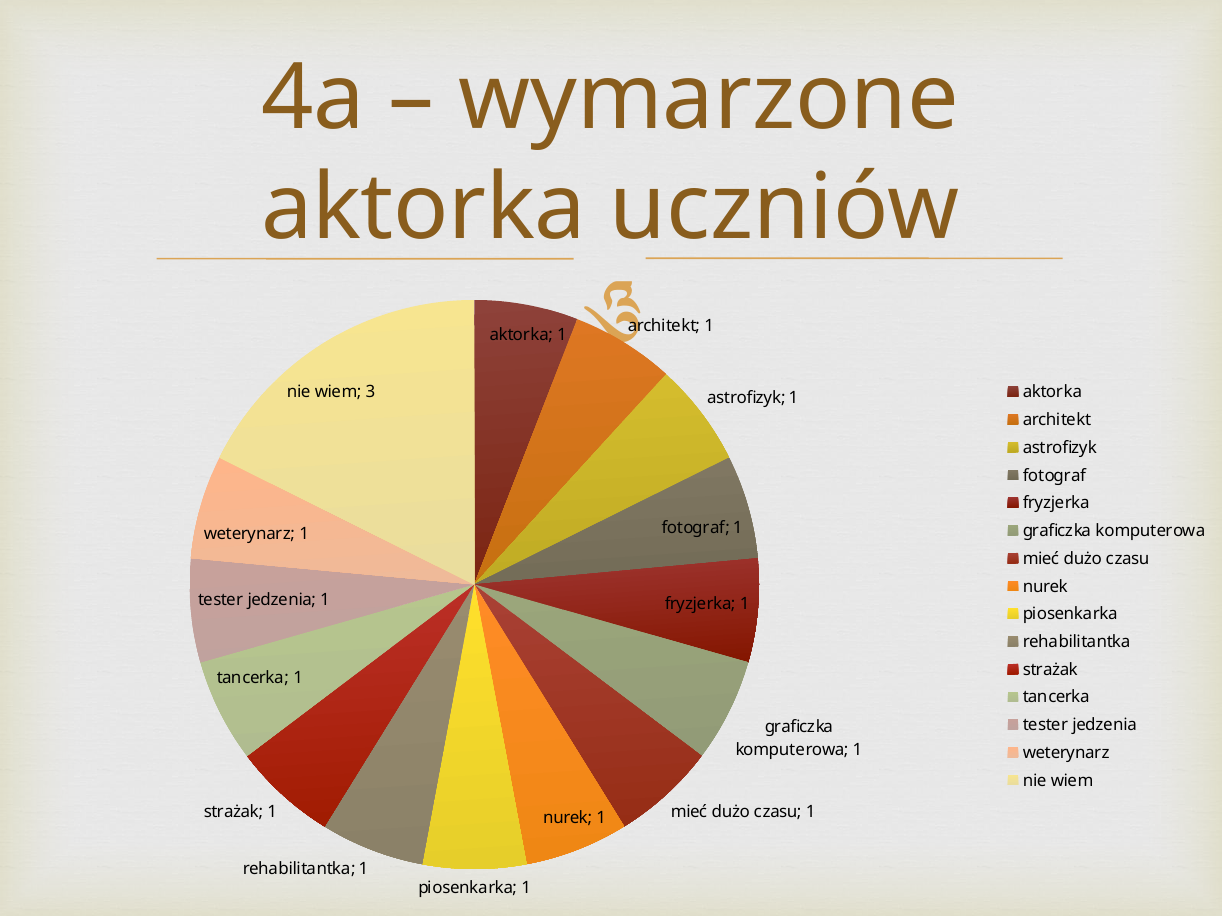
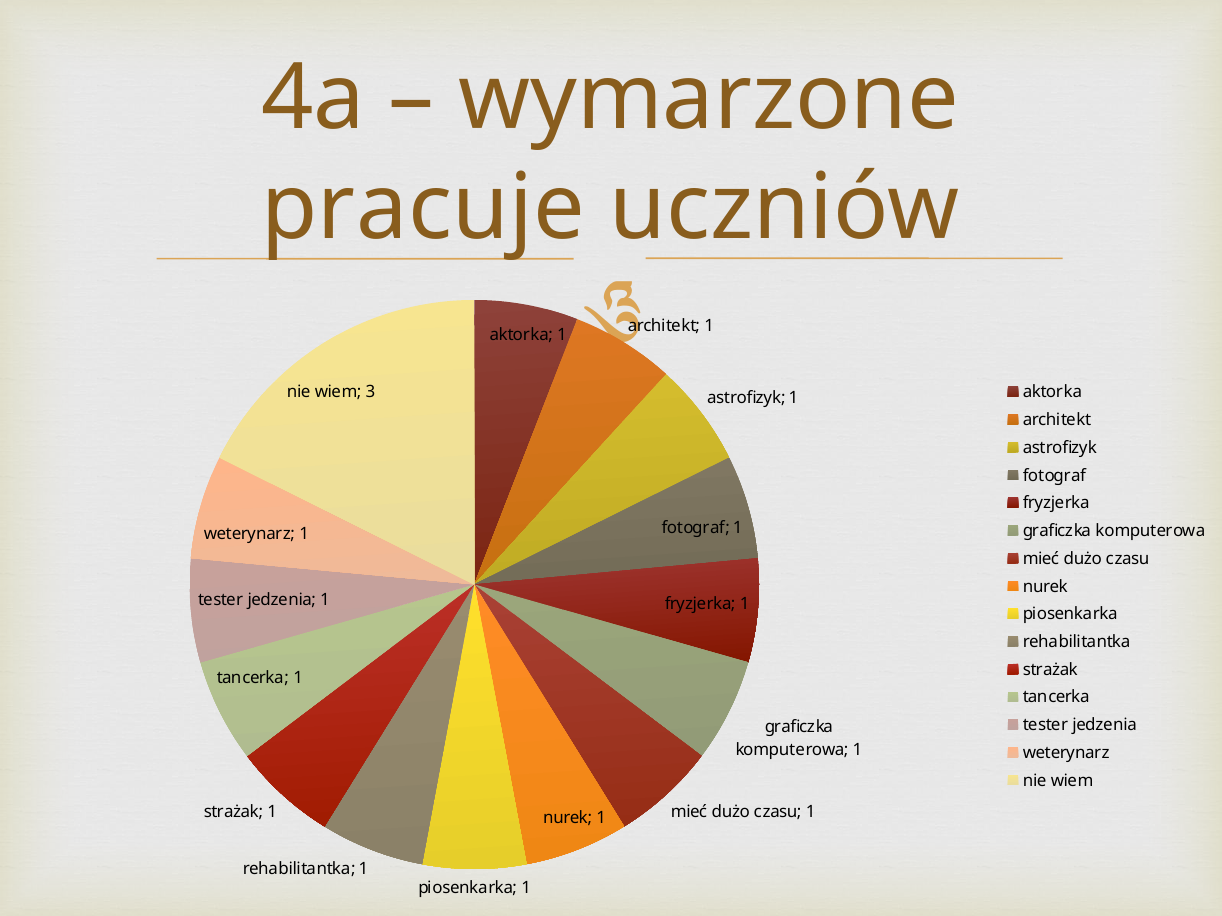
aktorka at (424, 208): aktorka -> pracuje
